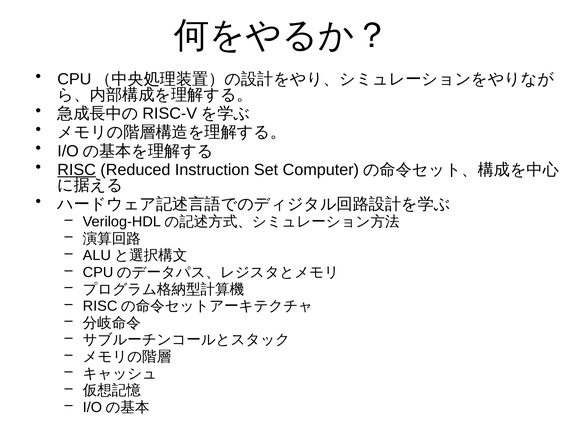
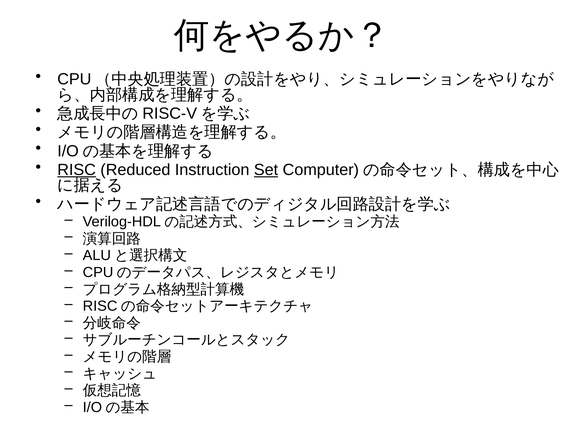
Set underline: none -> present
